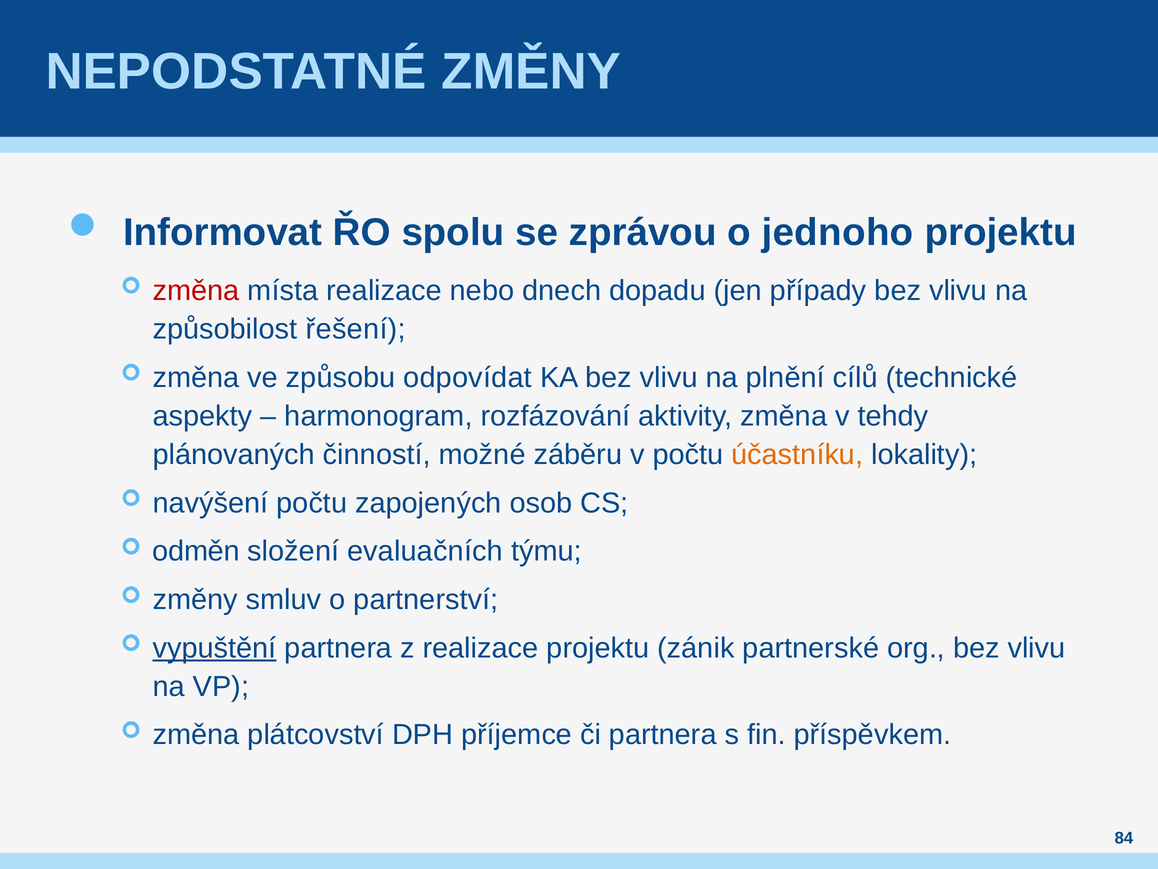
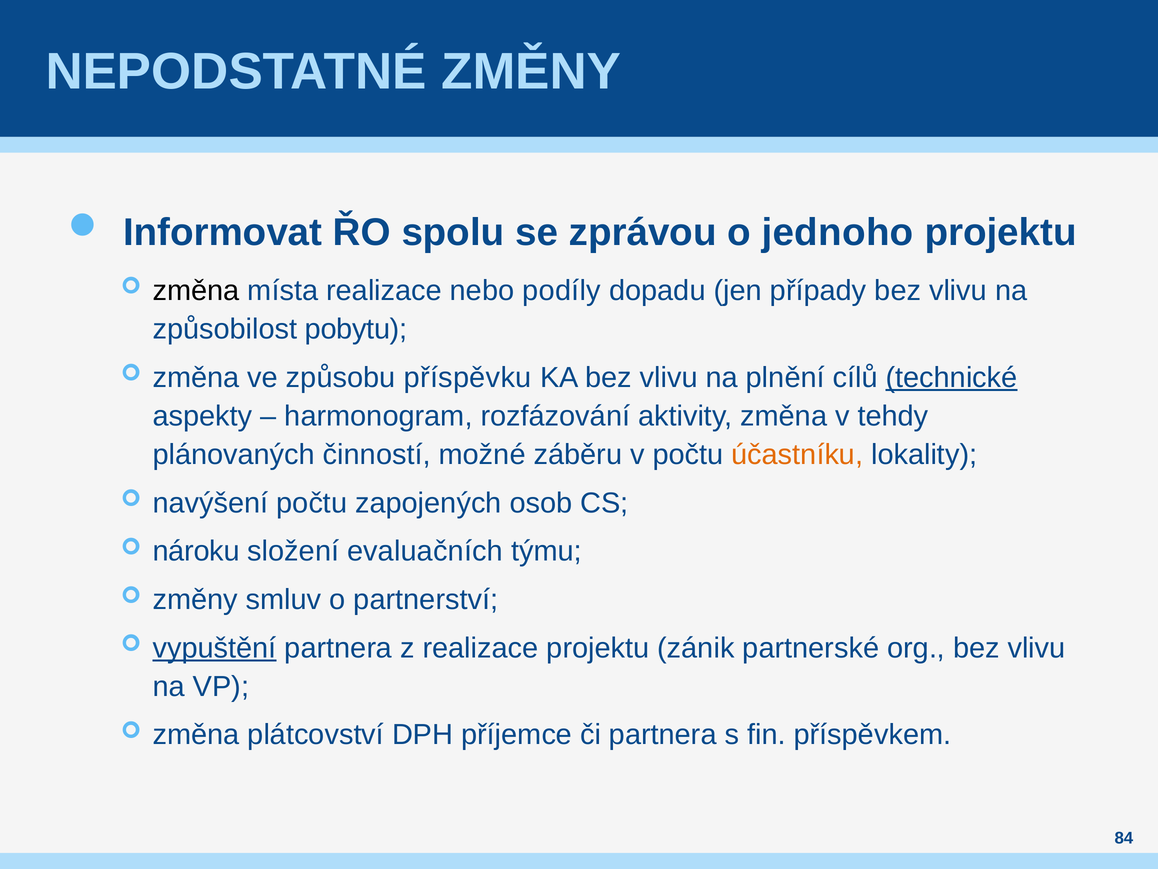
změna at (196, 290) colour: red -> black
dnech: dnech -> podíly
řešení: řešení -> pobytu
odpovídat: odpovídat -> příspěvku
technické underline: none -> present
odměn: odměn -> nároku
